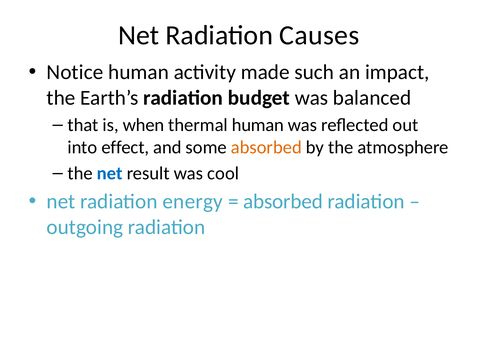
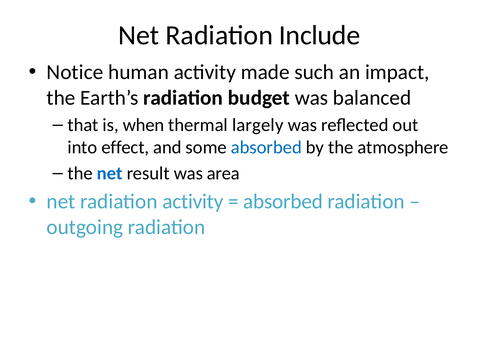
Causes: Causes -> Include
thermal human: human -> largely
absorbed at (266, 148) colour: orange -> blue
cool: cool -> area
radiation energy: energy -> activity
